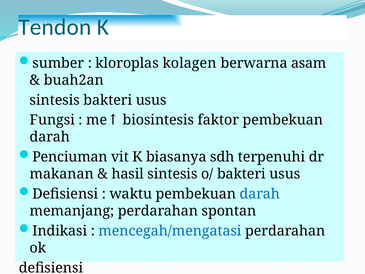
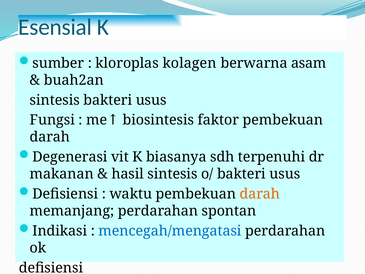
Tendon: Tendon -> Esensial
Penciuman: Penciuman -> Degenerasi
darah at (260, 194) colour: blue -> orange
